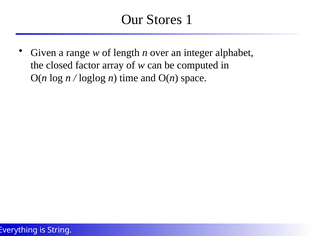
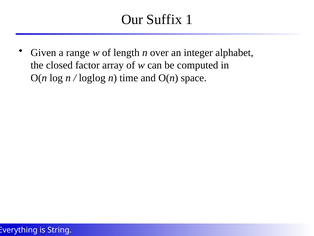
Stores: Stores -> Suffix
